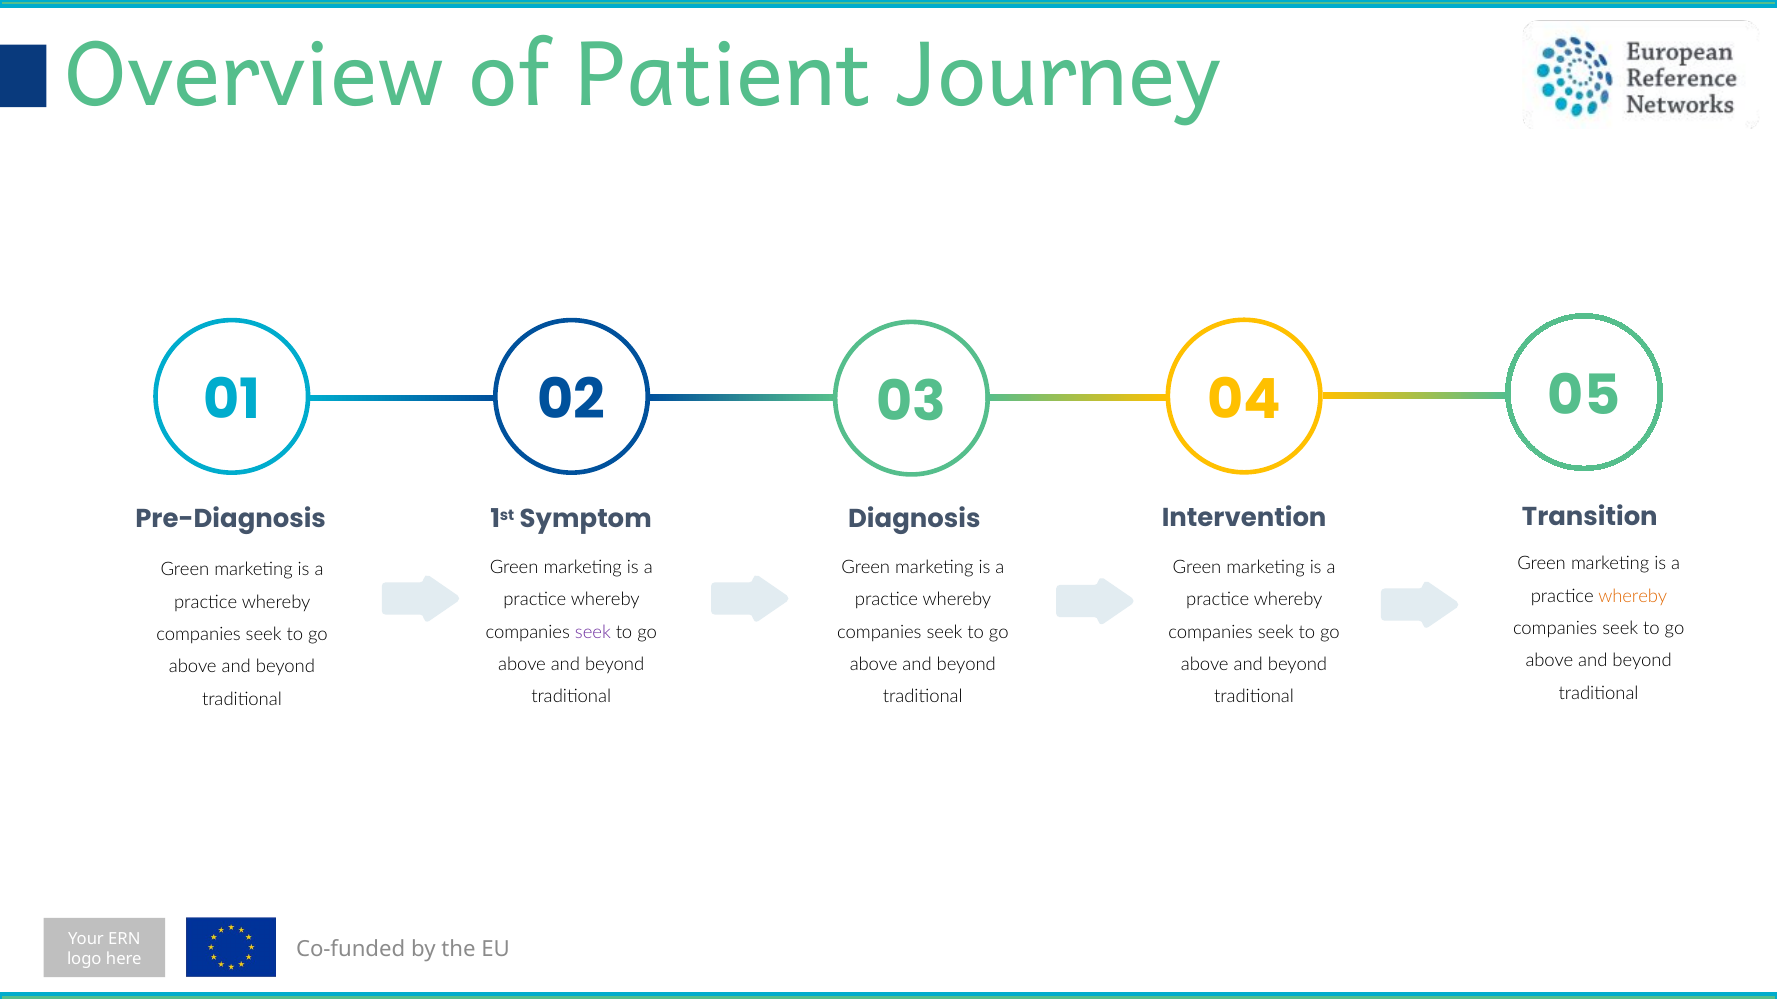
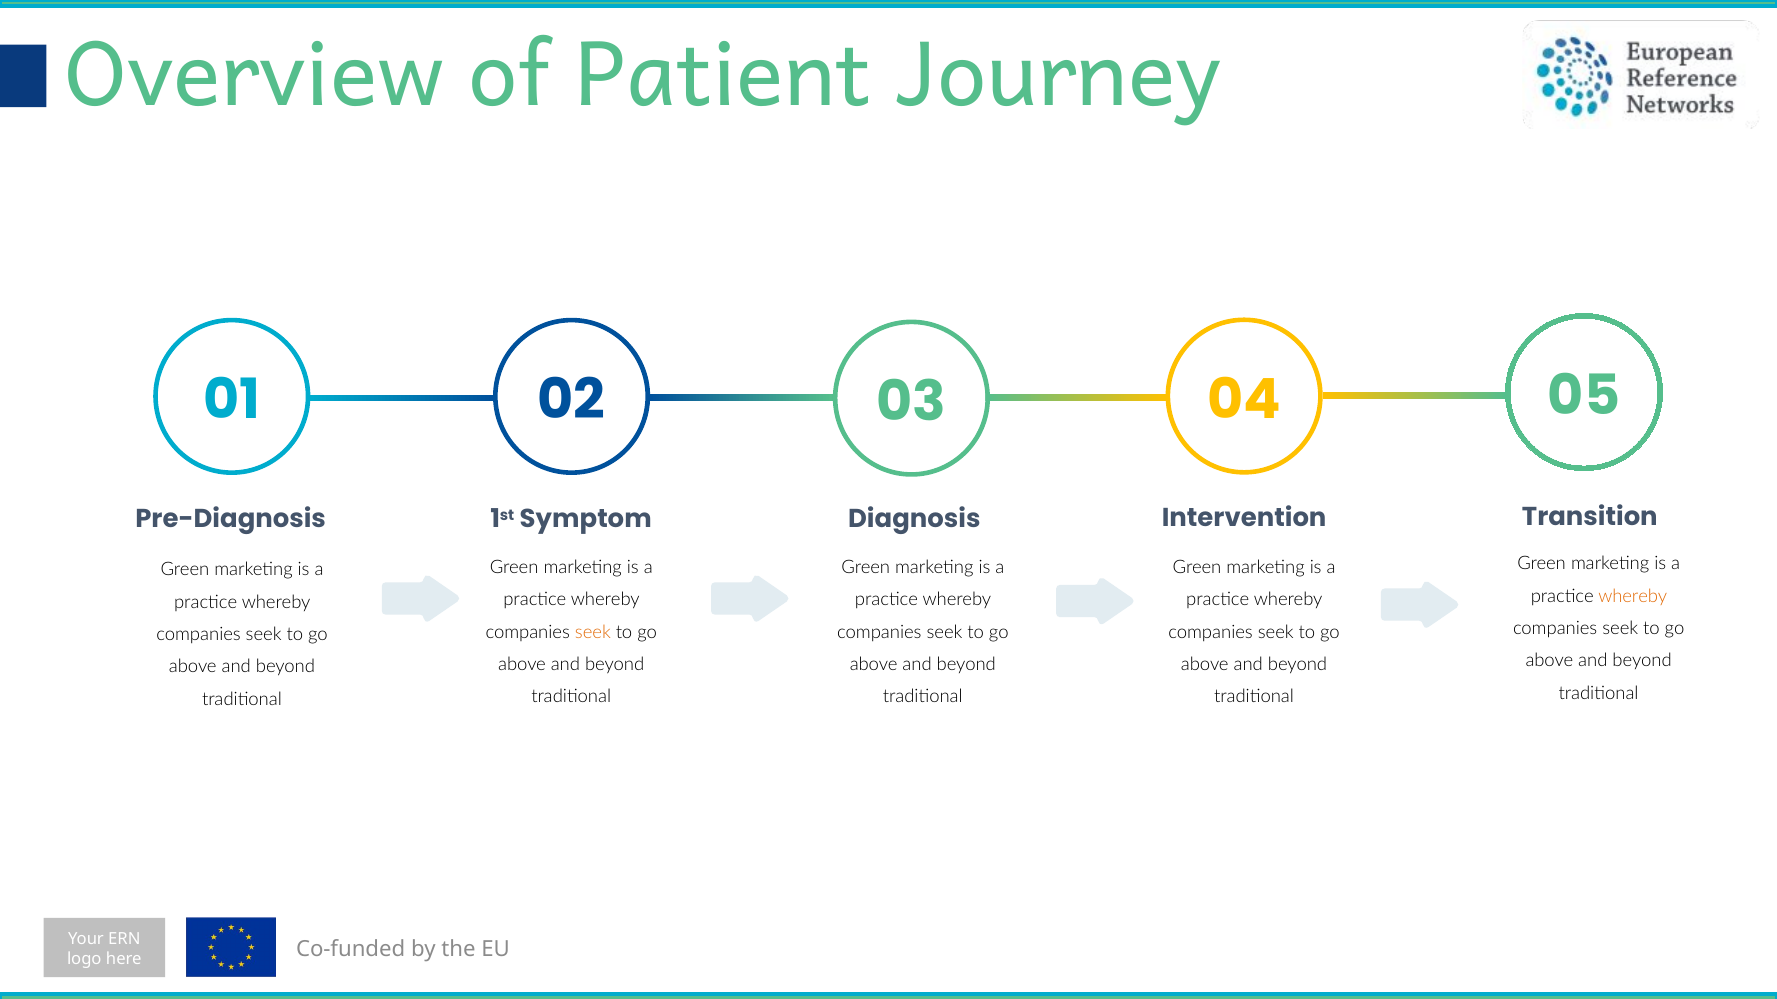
seek at (593, 632) colour: purple -> orange
